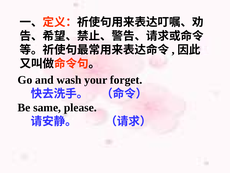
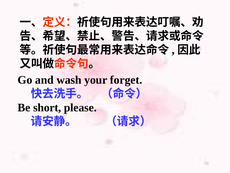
same: same -> short
